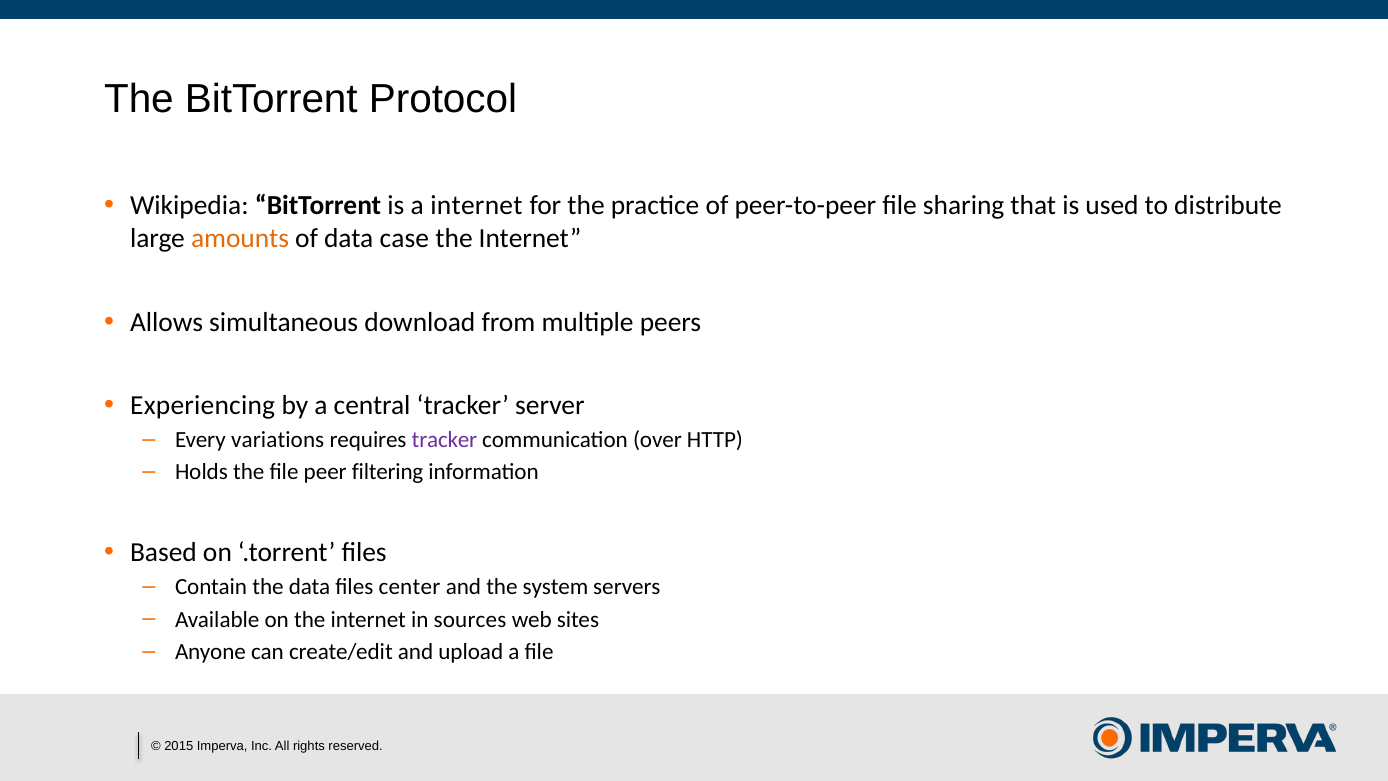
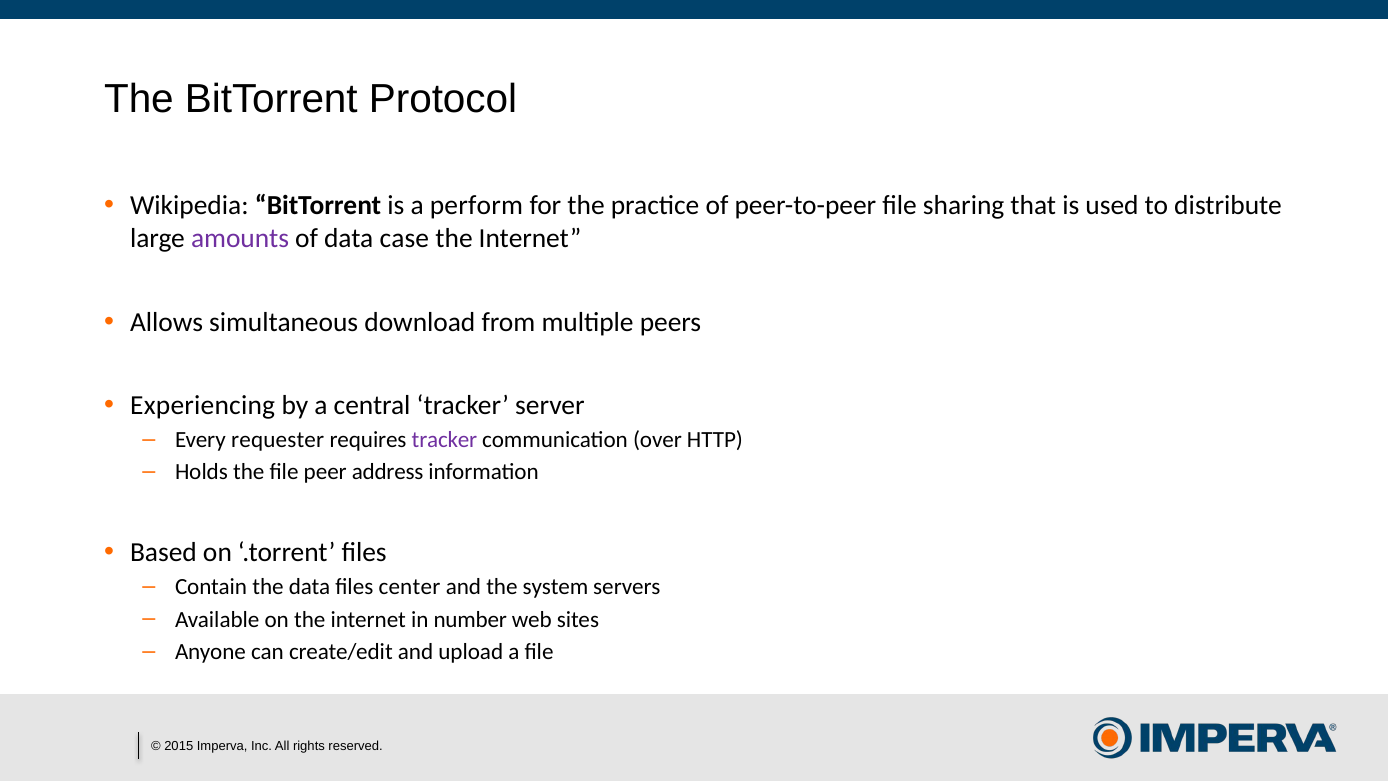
a internet: internet -> perform
amounts colour: orange -> purple
variations: variations -> requester
filtering: filtering -> address
sources: sources -> number
